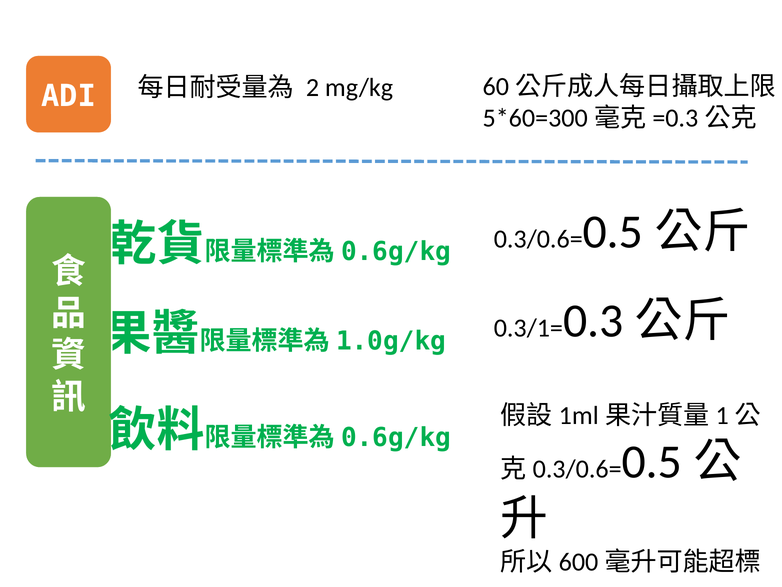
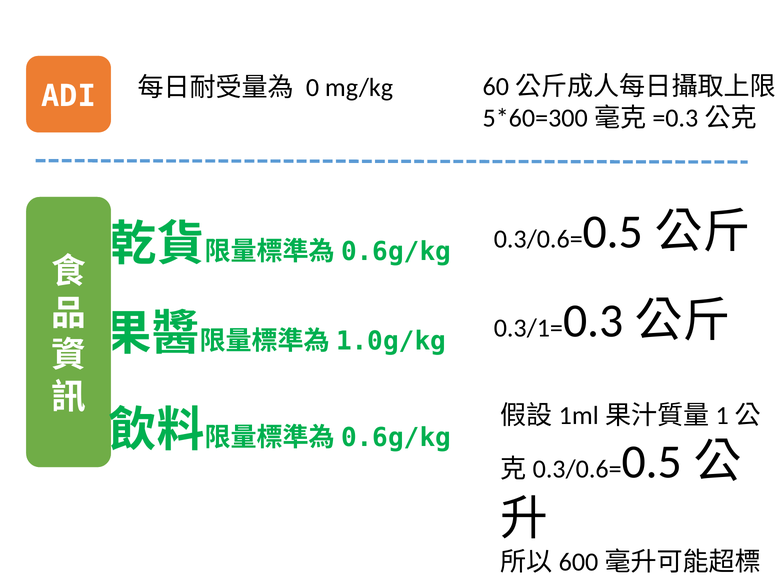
2: 2 -> 0
